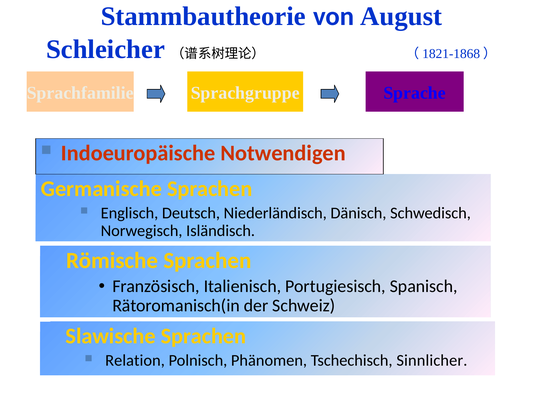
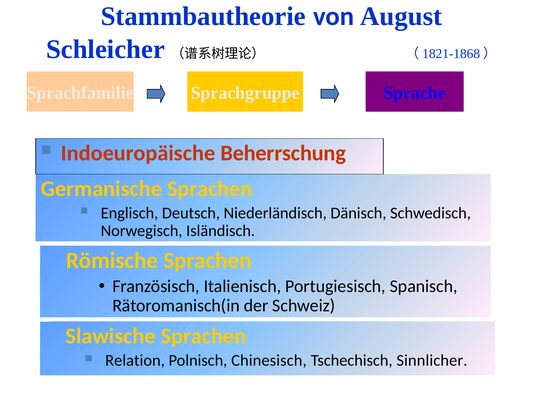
Notwendigen: Notwendigen -> Beherrschung
Phänomen: Phänomen -> Chinesisch
